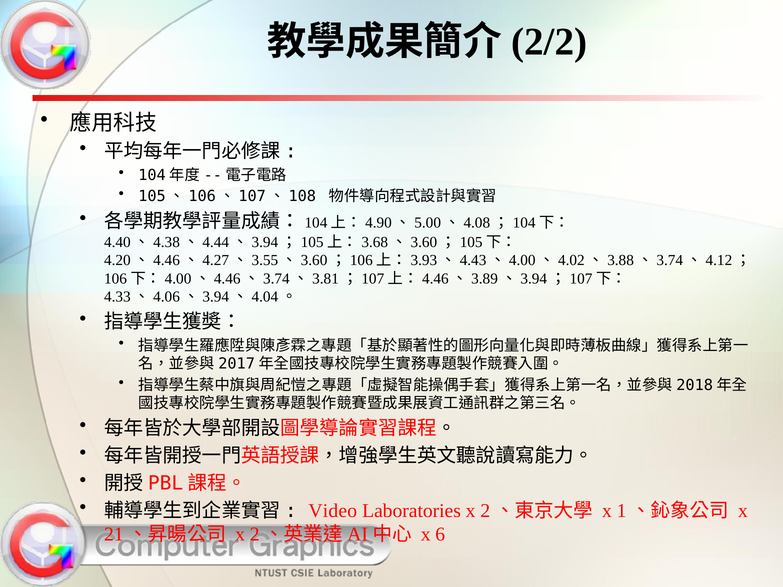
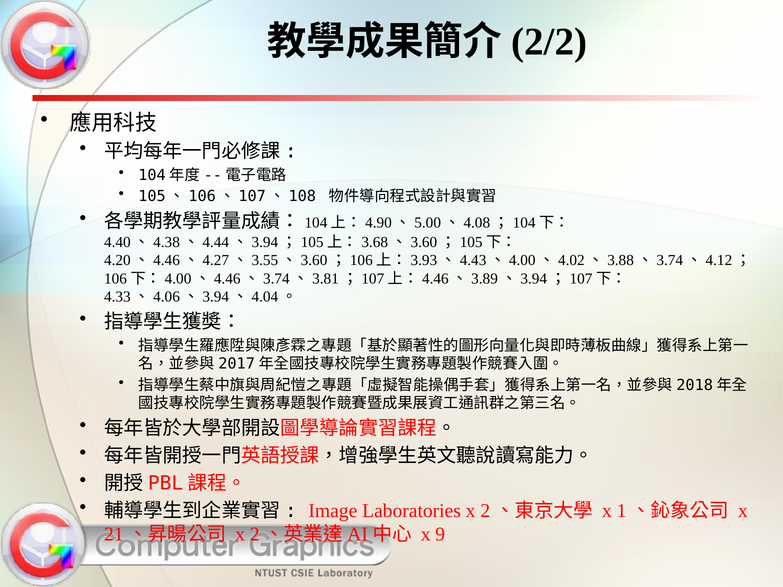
Video: Video -> Image
6: 6 -> 9
